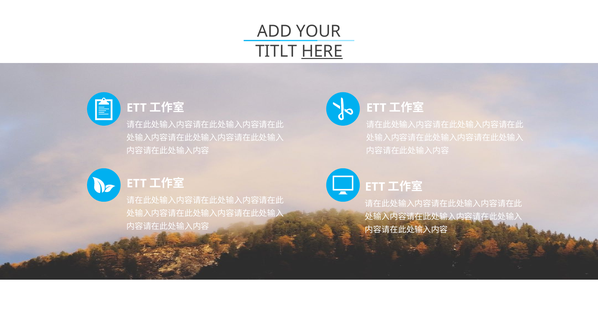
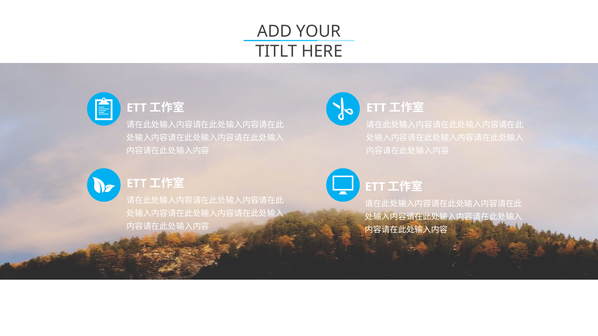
HERE underline: present -> none
